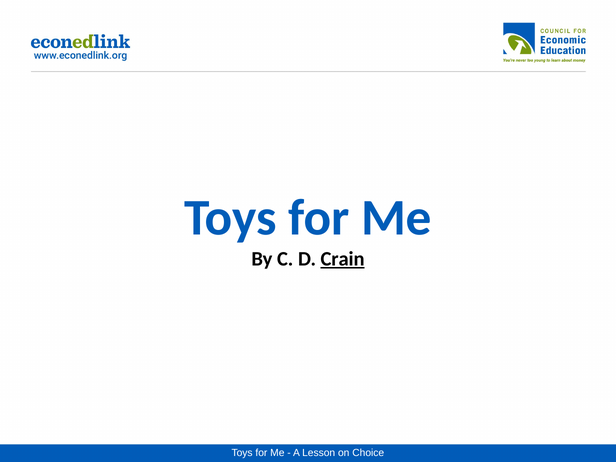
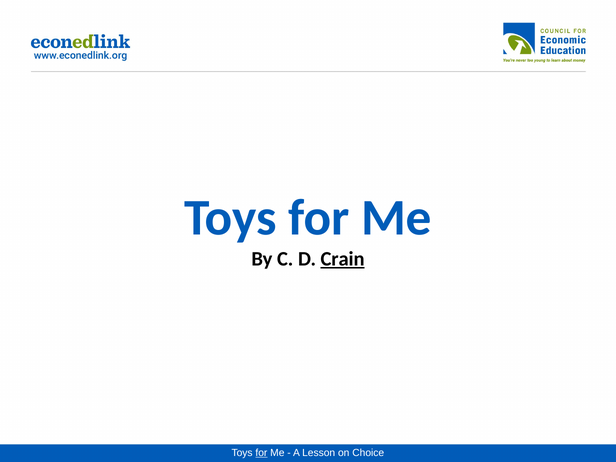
for at (261, 453) underline: none -> present
